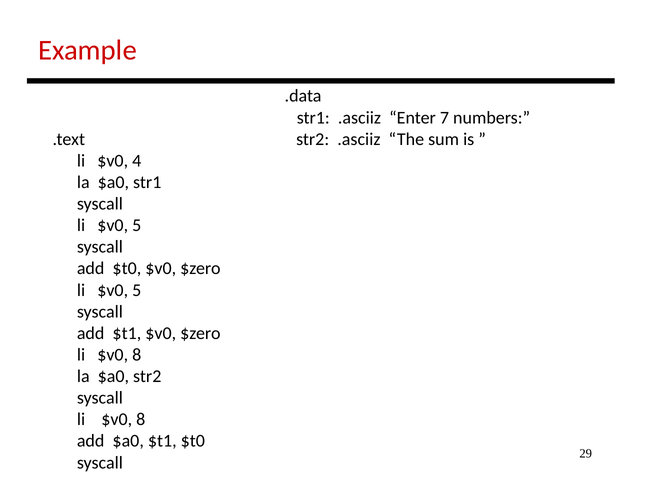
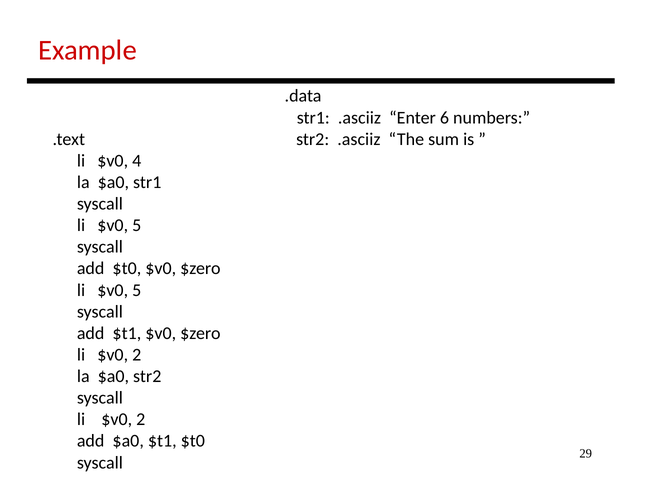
7: 7 -> 6
8 at (137, 355): 8 -> 2
8 at (141, 420): 8 -> 2
